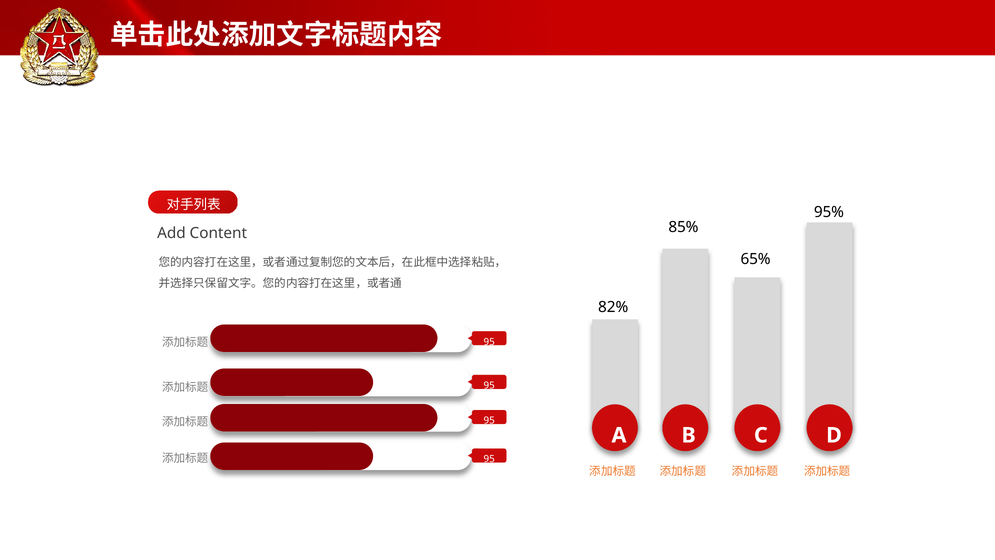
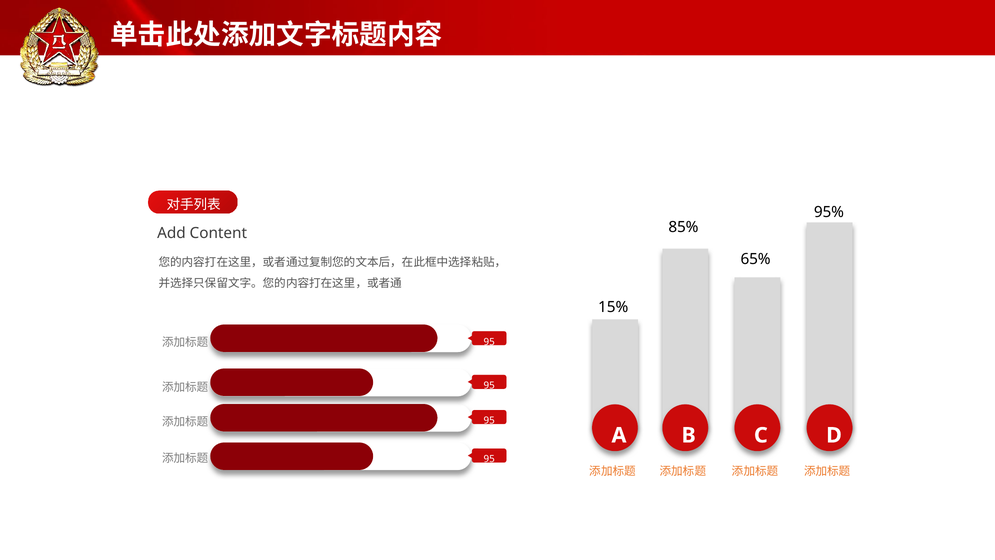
82%: 82% -> 15%
